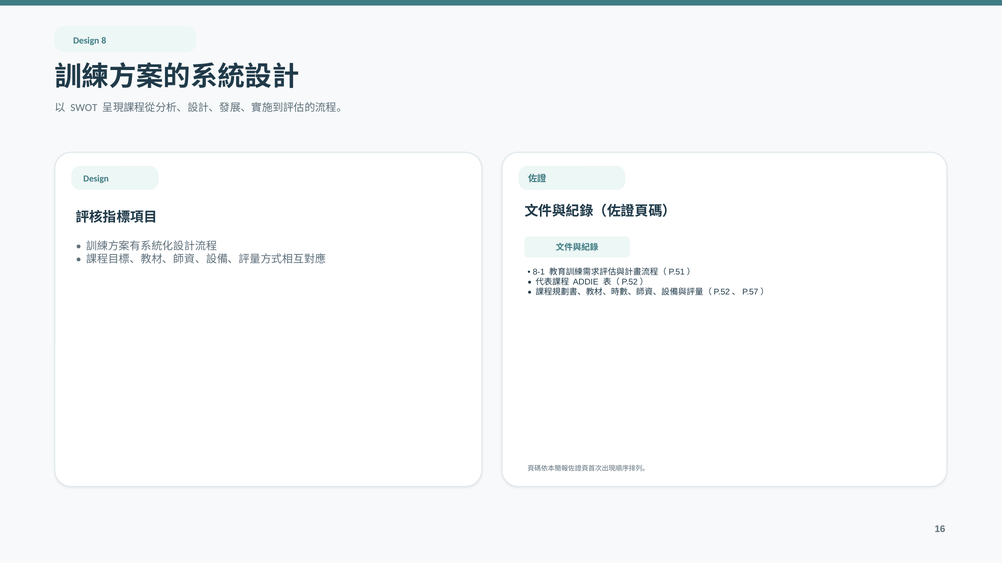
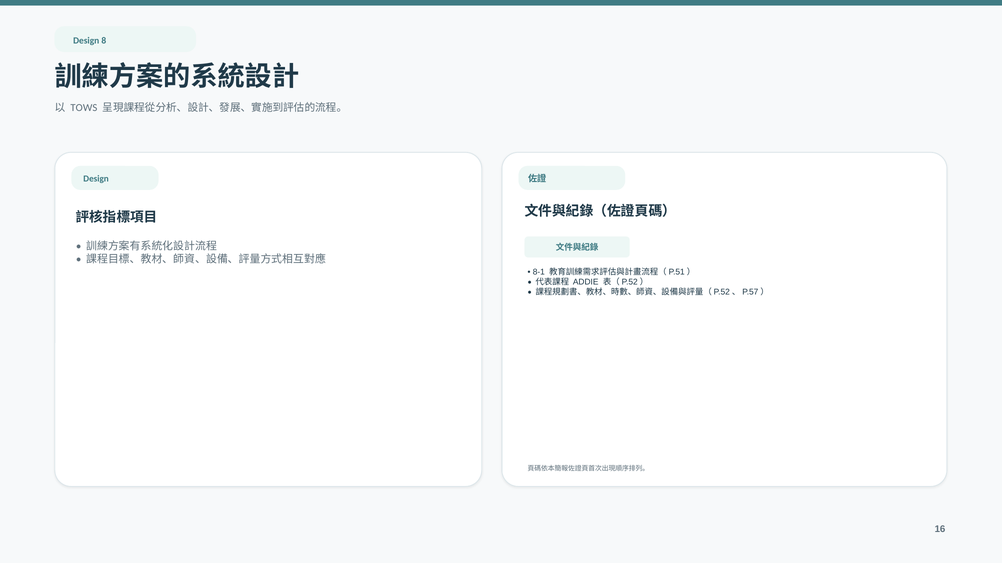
SWOT: SWOT -> TOWS
